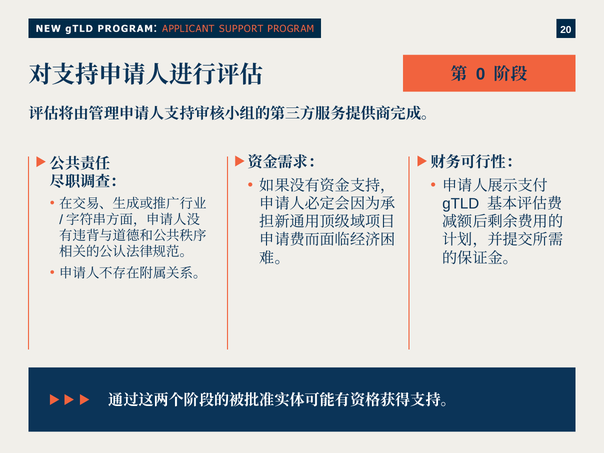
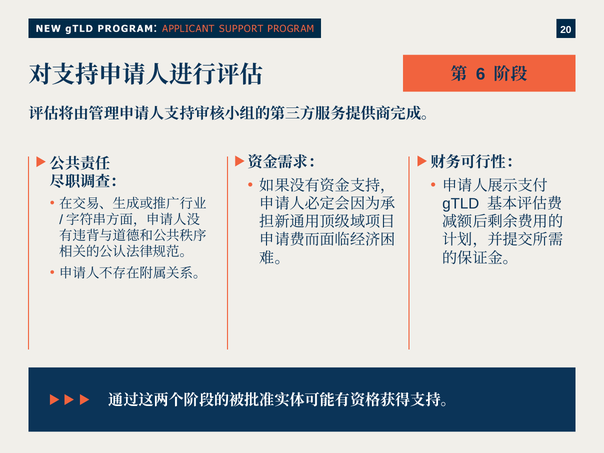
0: 0 -> 6
